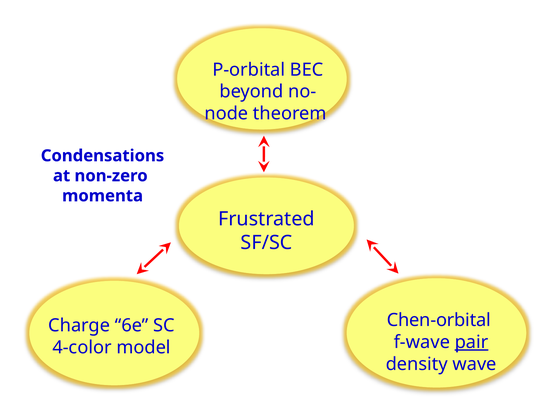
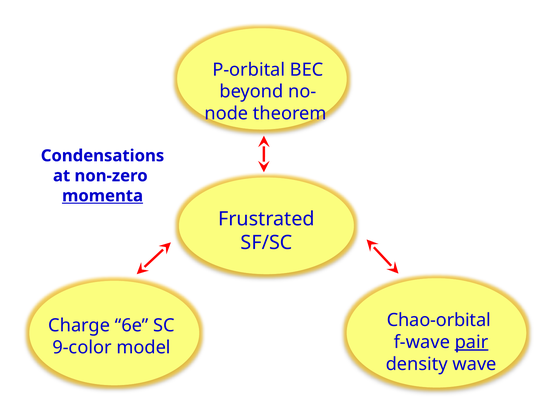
momenta underline: none -> present
Chen-orbital: Chen-orbital -> Chao-orbital
4-color: 4-color -> 9-color
